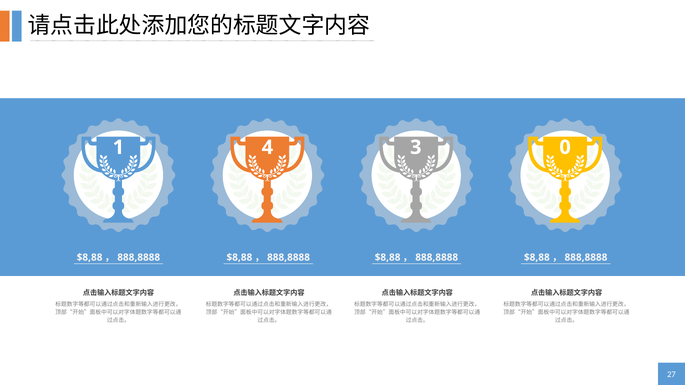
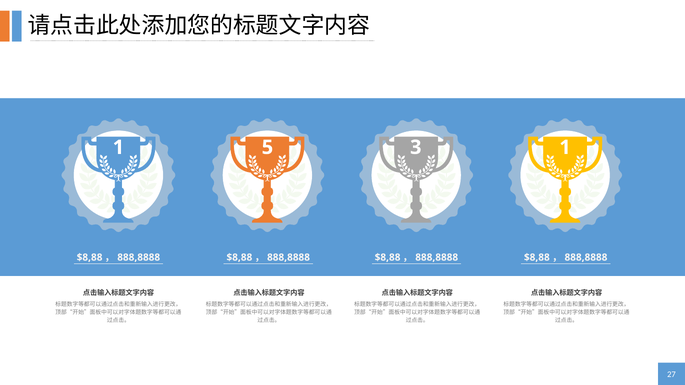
4: 4 -> 5
3 0: 0 -> 1
